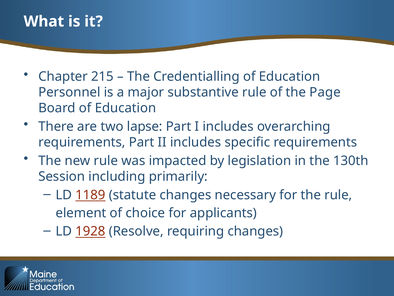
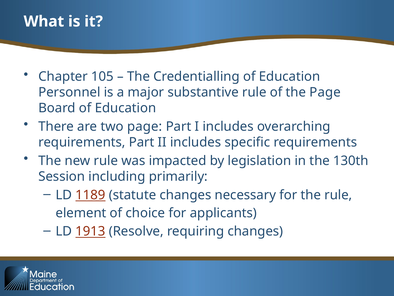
215: 215 -> 105
two lapse: lapse -> page
1928: 1928 -> 1913
